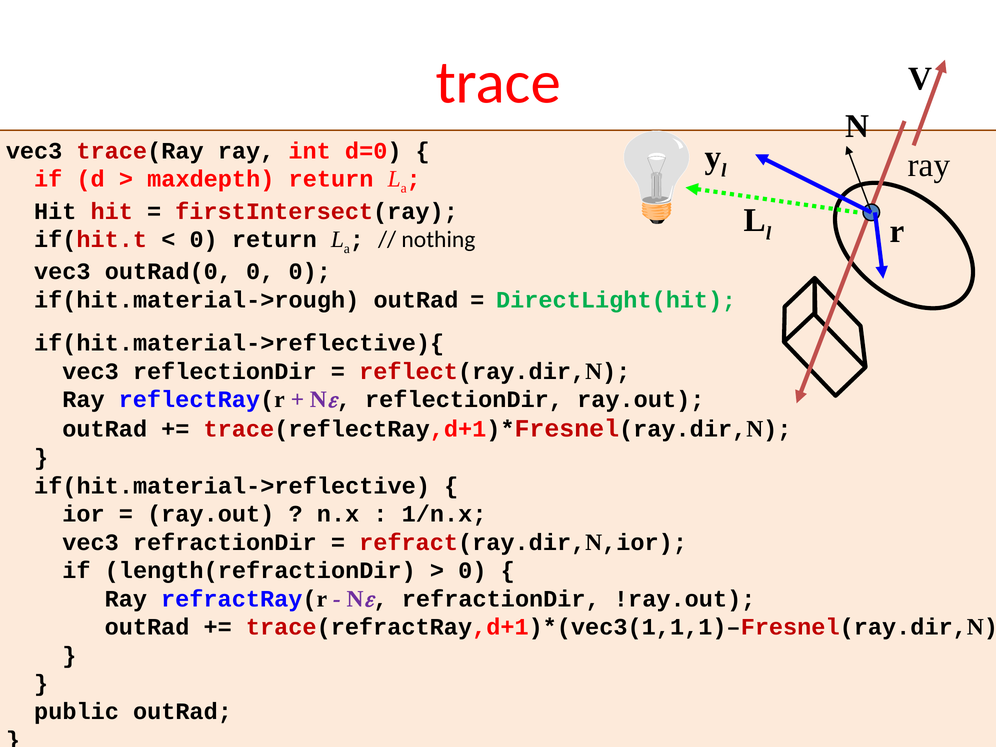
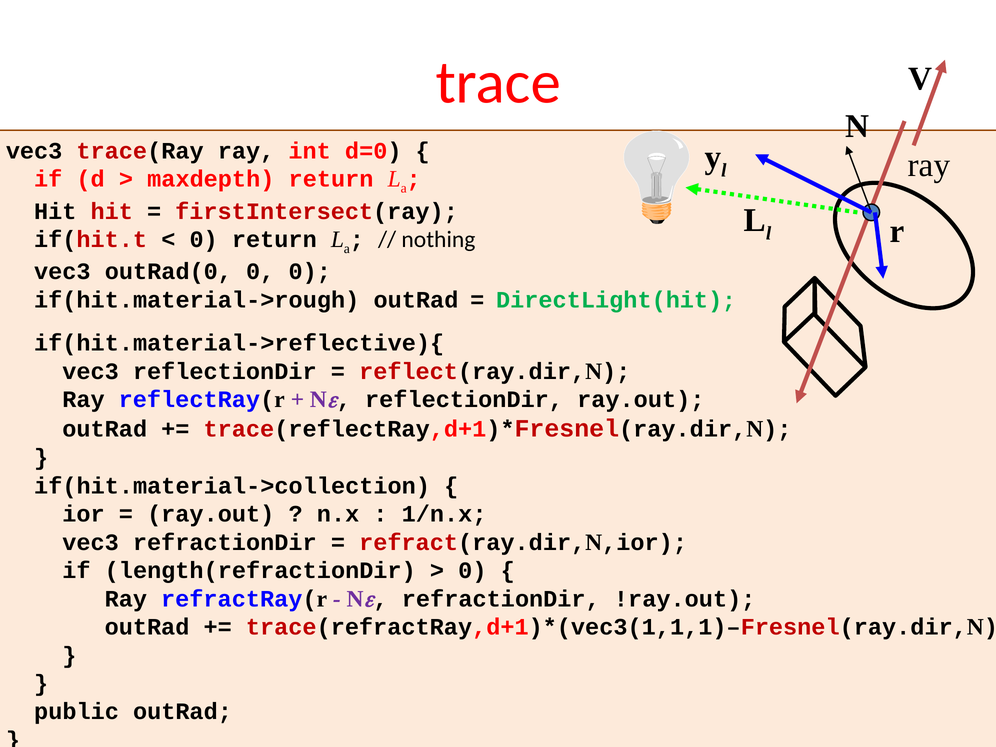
if(hit.material->reflective: if(hit.material->reflective -> if(hit.material->collection
